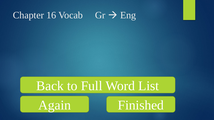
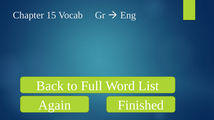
16: 16 -> 15
